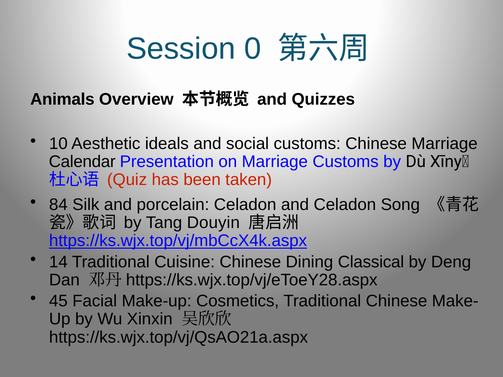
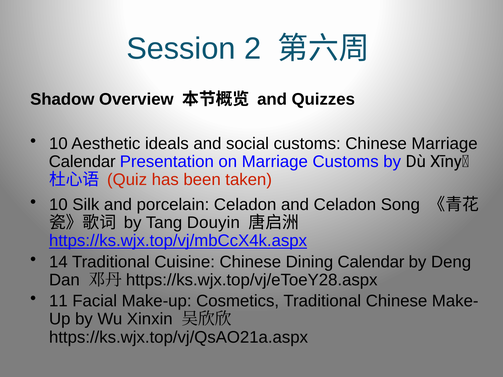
0: 0 -> 2
Animals: Animals -> Shadow
84 at (58, 205): 84 -> 10
Dining Classical: Classical -> Calendar
45: 45 -> 11
